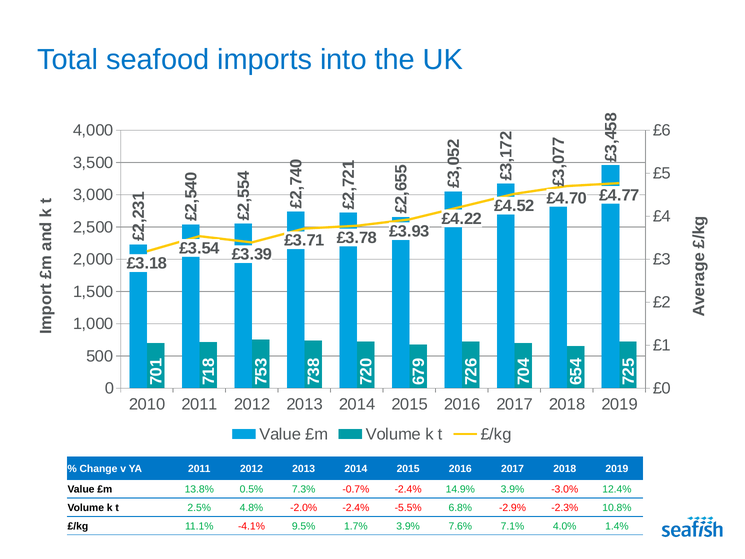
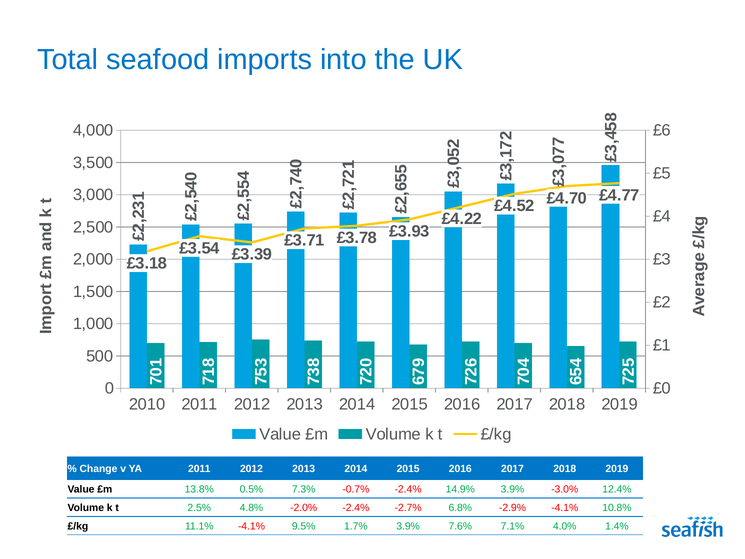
-5.5%: -5.5% -> -2.7%
-2.9% -2.3%: -2.3% -> -4.1%
